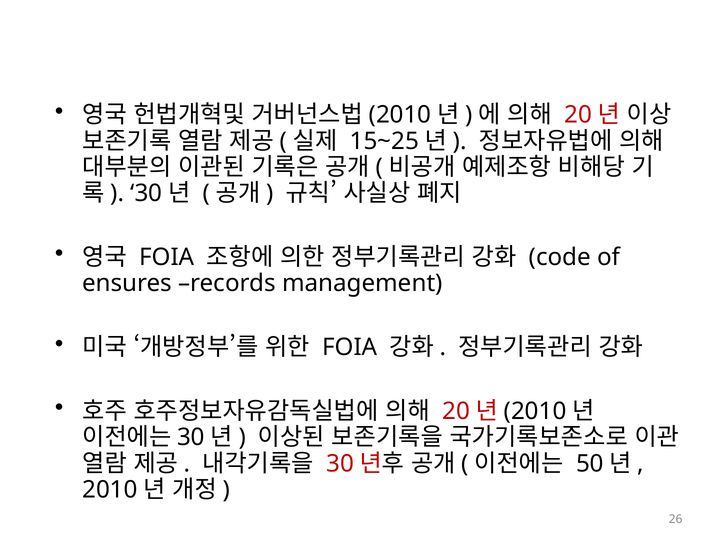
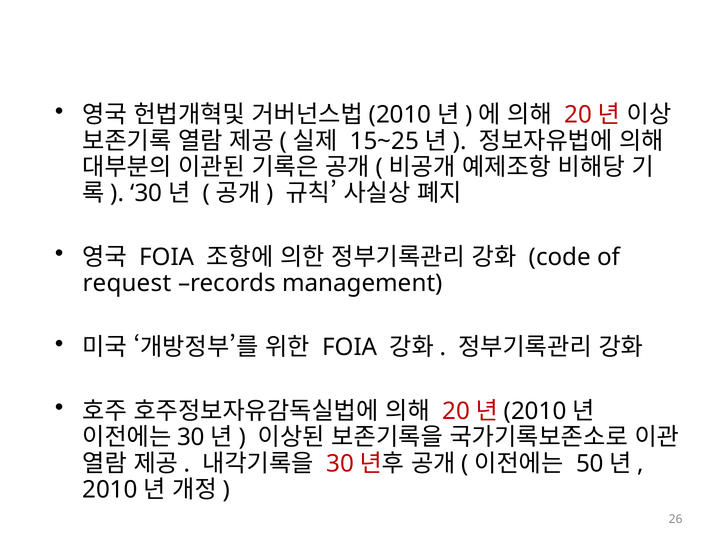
ensures: ensures -> request
